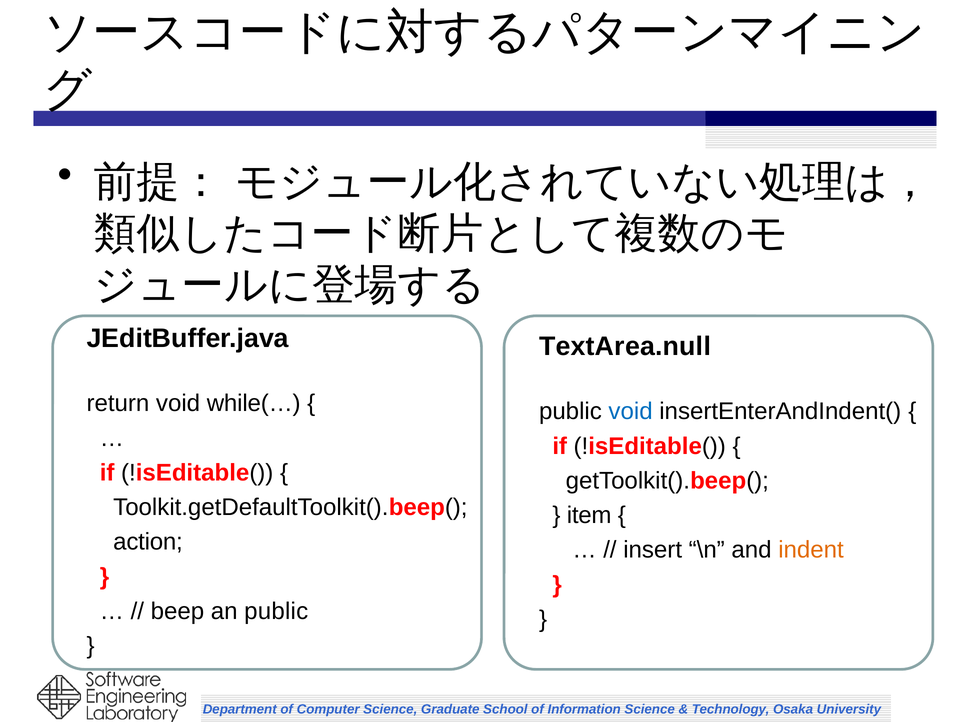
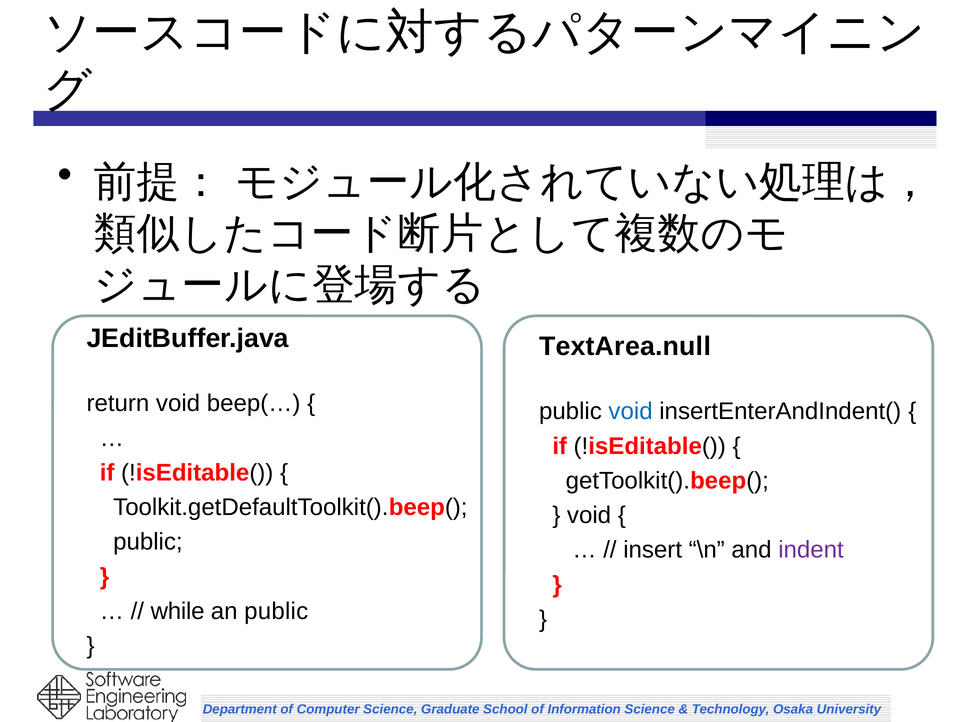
while(…: while(… -> beep(…
item at (589, 516): item -> void
action at (148, 542): action -> public
indent colour: orange -> purple
beep: beep -> while
